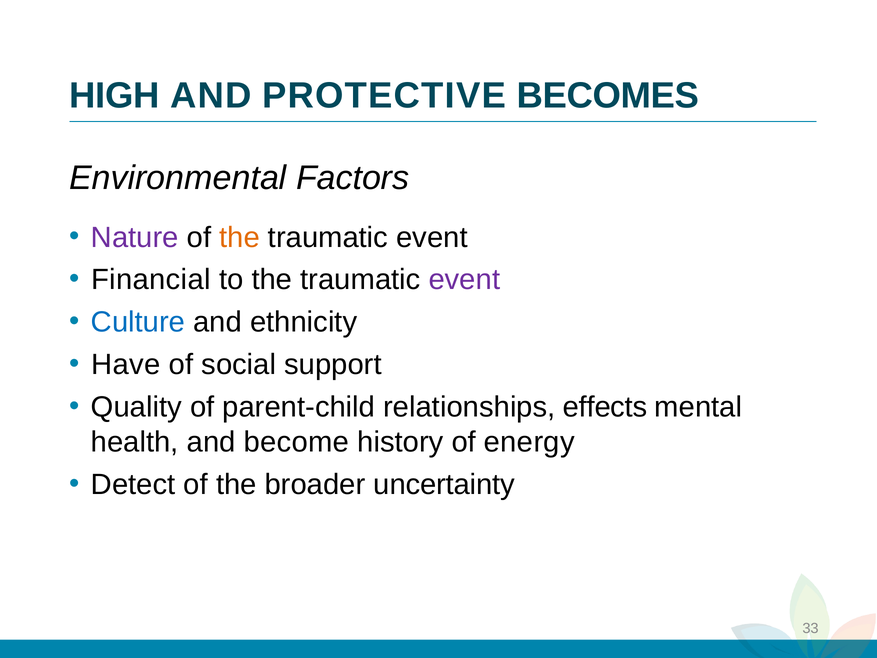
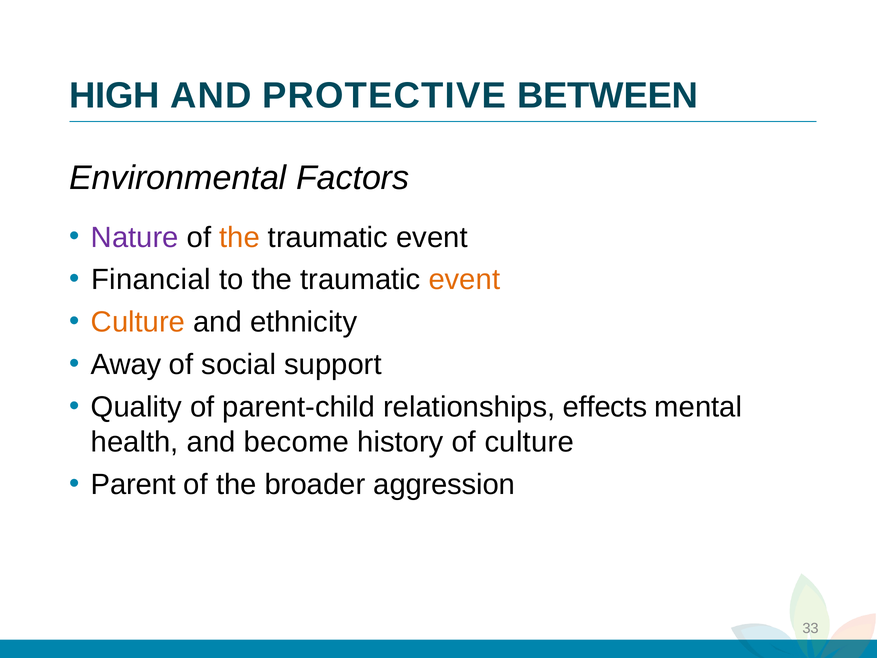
BECOMES: BECOMES -> BETWEEN
event at (464, 280) colour: purple -> orange
Culture at (138, 322) colour: blue -> orange
Have: Have -> Away
of energy: energy -> culture
Detect: Detect -> Parent
uncertainty: uncertainty -> aggression
